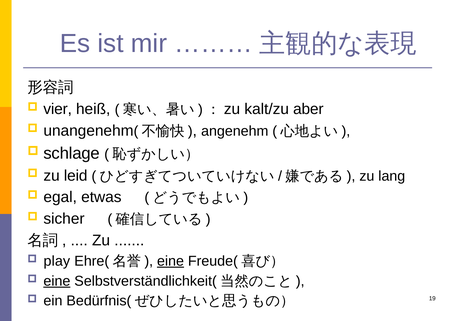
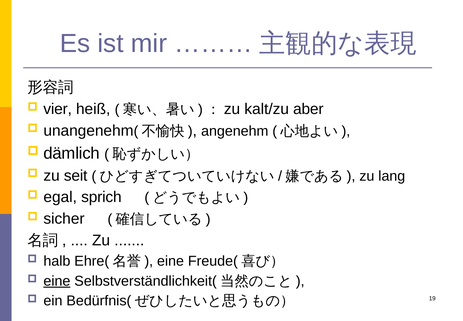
schlage: schlage -> dämlich
leid: leid -> seit
etwas: etwas -> sprich
play: play -> halb
eine at (171, 261) underline: present -> none
